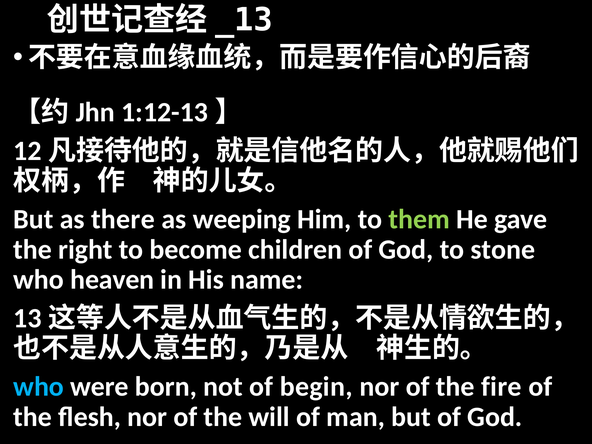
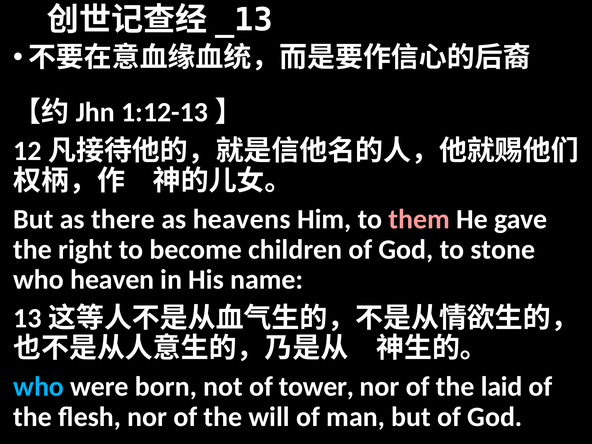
weeping: weeping -> heavens
them colour: light green -> pink
begin: begin -> tower
fire: fire -> laid
